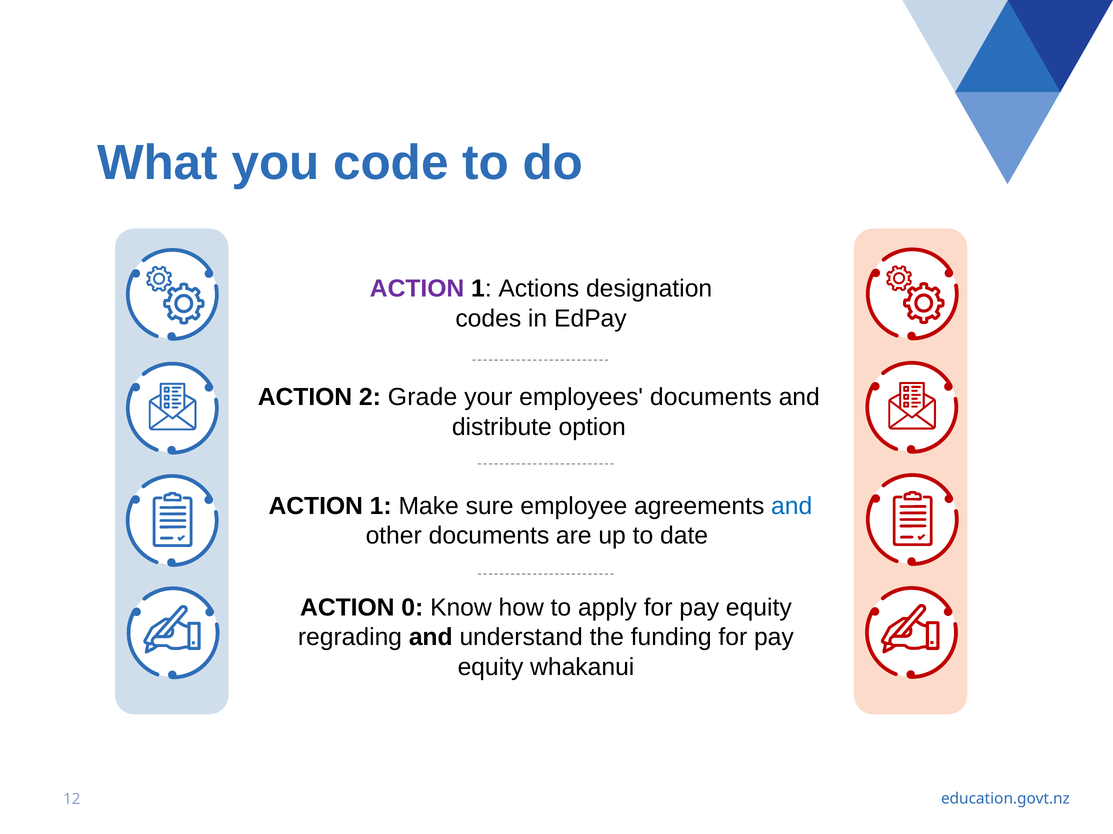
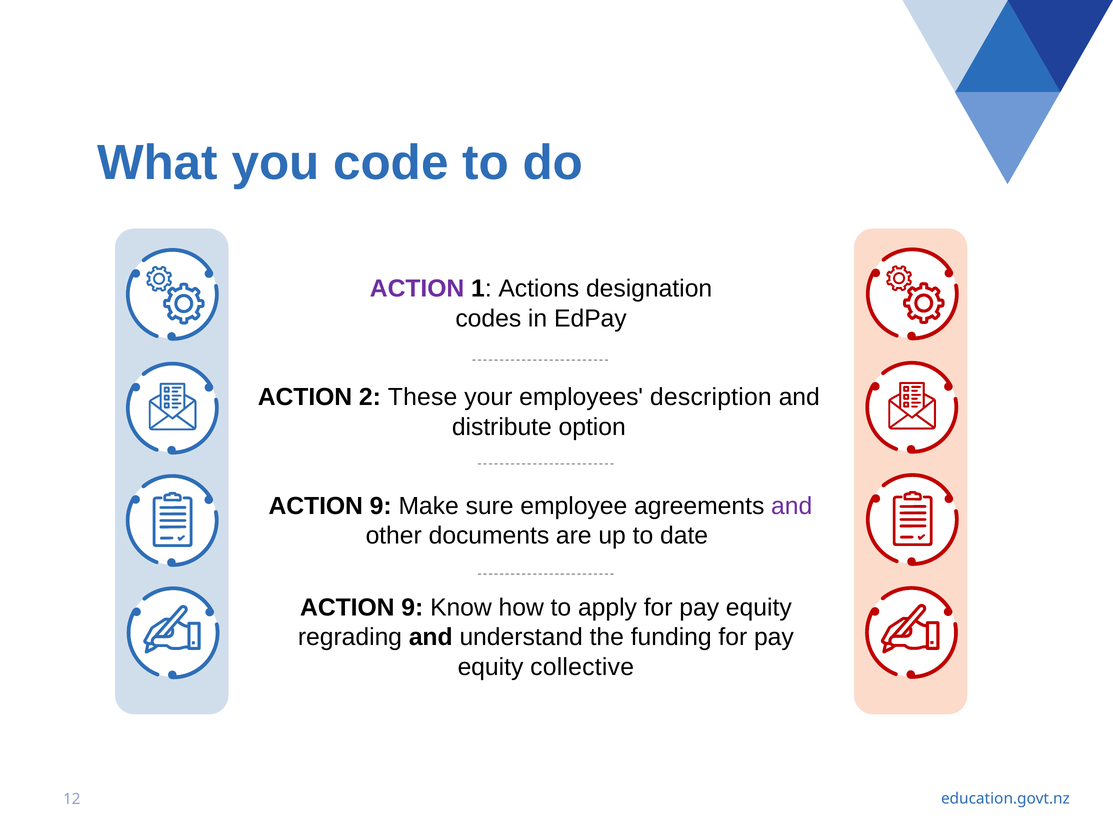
Grade: Grade -> These
employees documents: documents -> description
1 at (381, 506): 1 -> 9
and at (792, 506) colour: blue -> purple
0 at (412, 608): 0 -> 9
whakanui: whakanui -> collective
